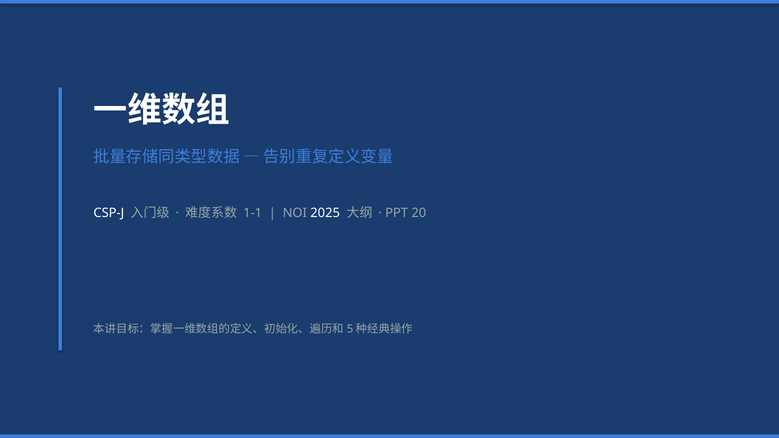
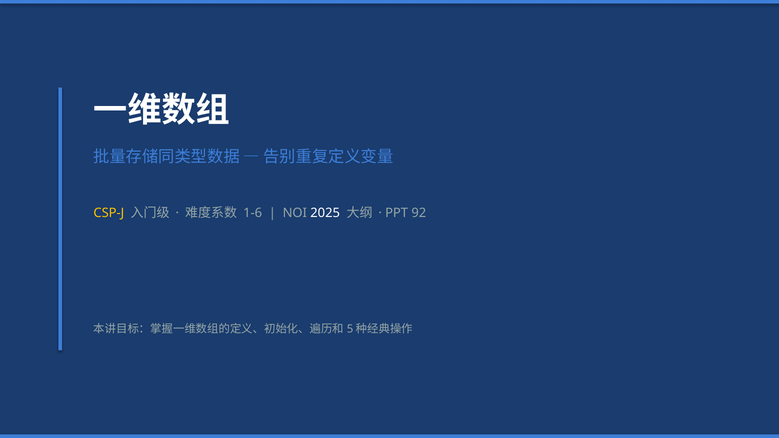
CSP-J colour: white -> yellow
1-1: 1-1 -> 1-6
20: 20 -> 92
